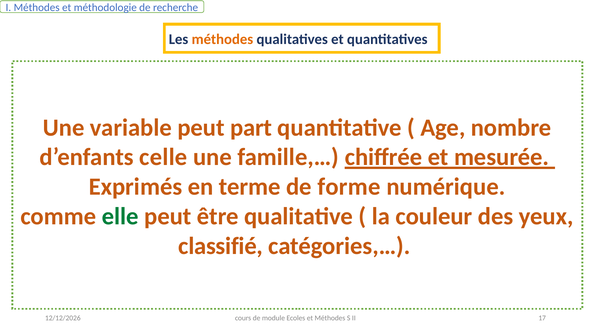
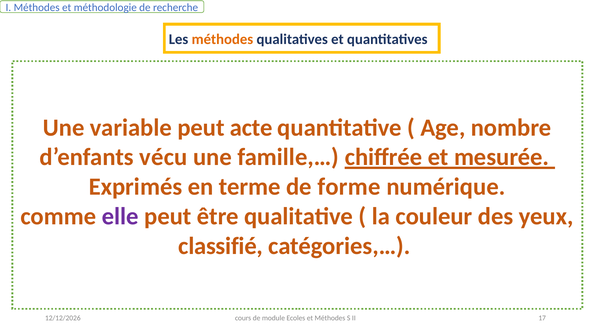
part: part -> acte
celle: celle -> vécu
elle colour: green -> purple
